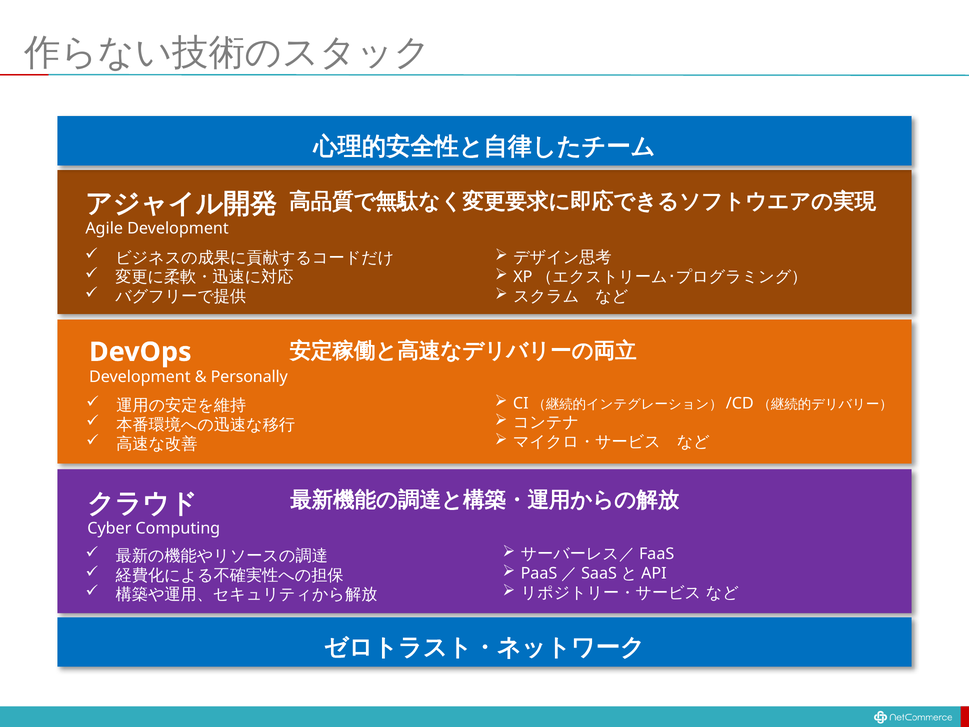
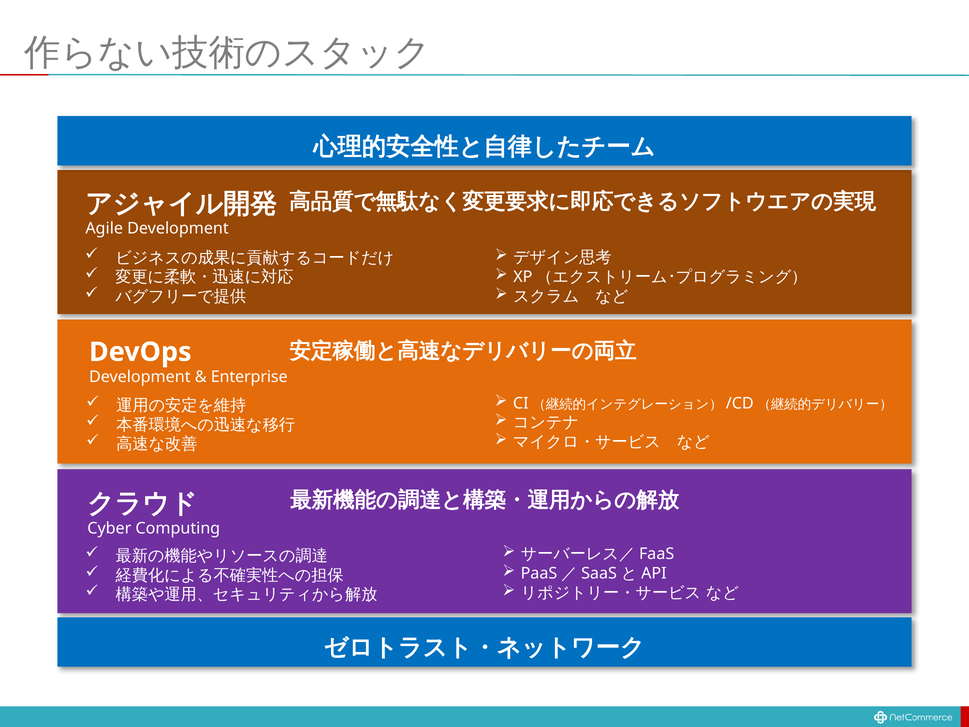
Personally: Personally -> Enterprise
